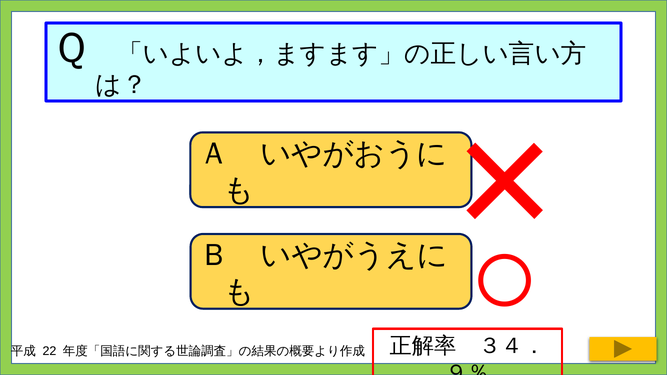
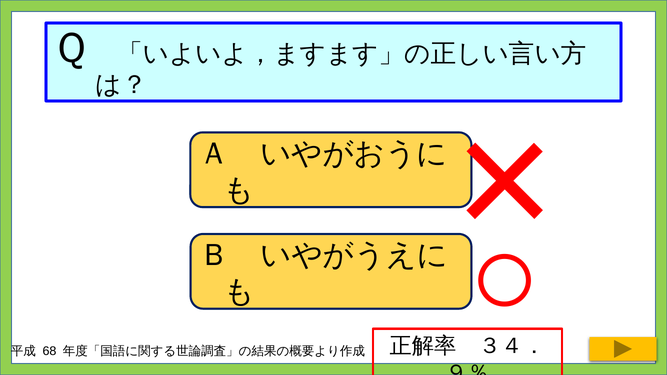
22: 22 -> 68
